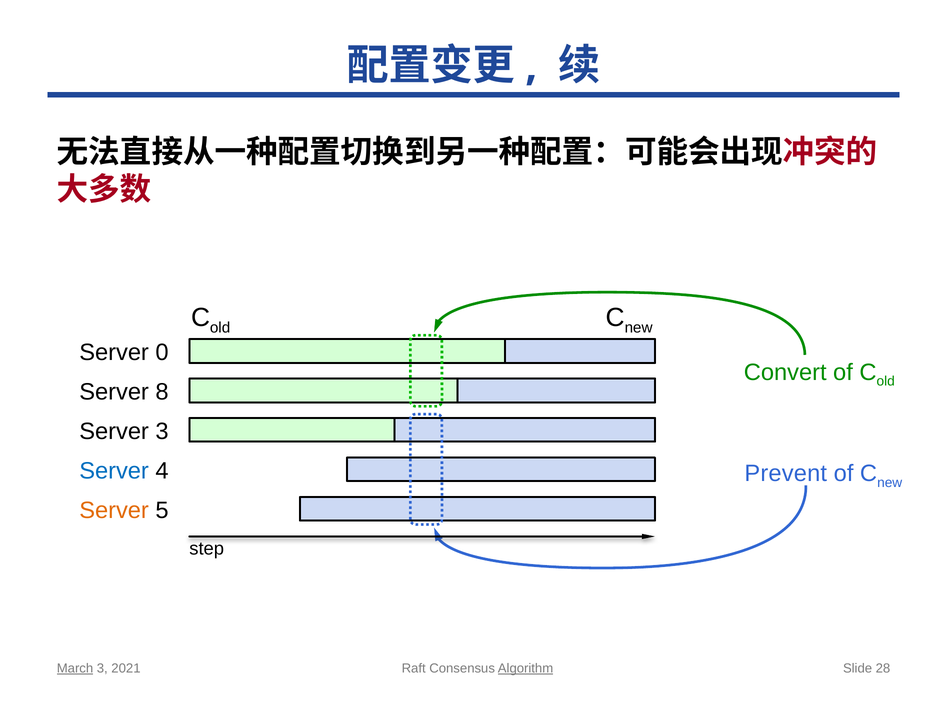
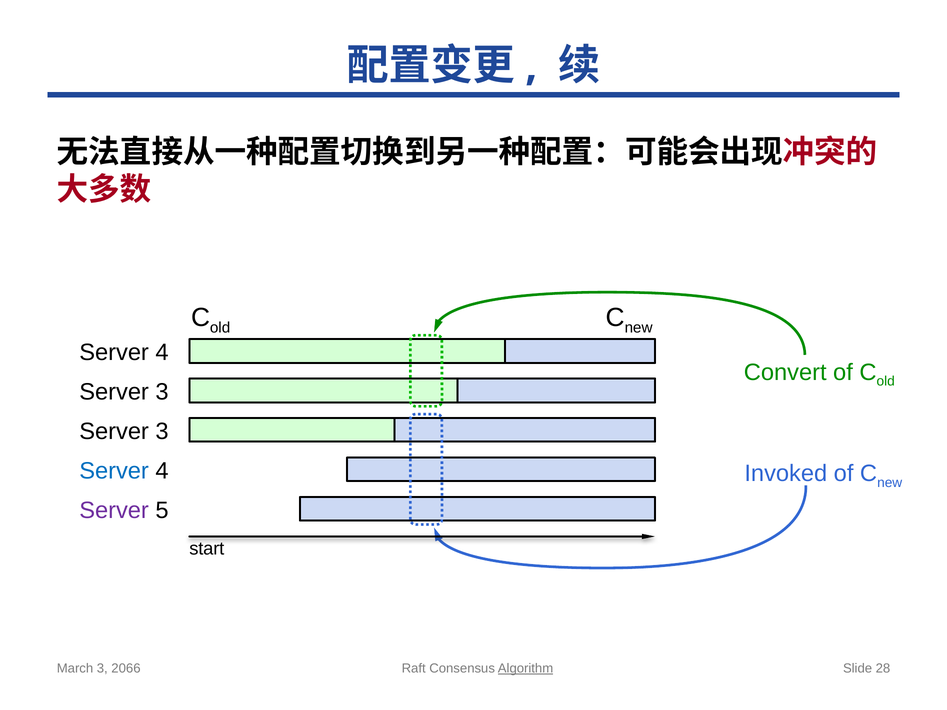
0 at (162, 353): 0 -> 4
8 at (162, 392): 8 -> 3
Prevent: Prevent -> Invoked
Server at (114, 511) colour: orange -> purple
step: step -> start
March underline: present -> none
2021: 2021 -> 2066
